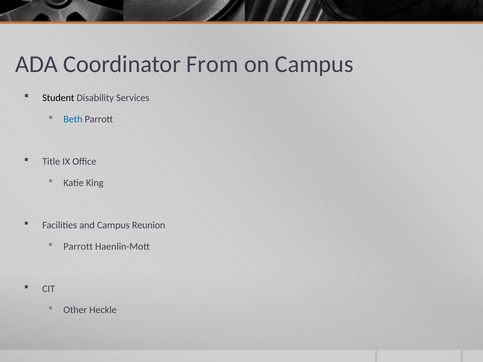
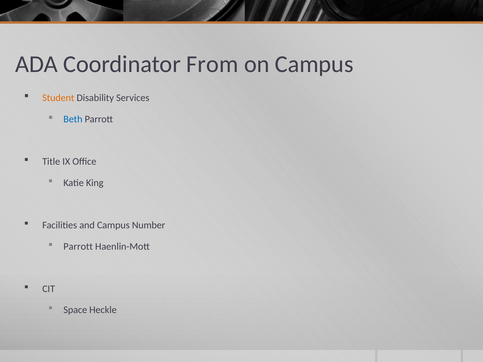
Student colour: black -> orange
Reunion: Reunion -> Number
Other: Other -> Space
